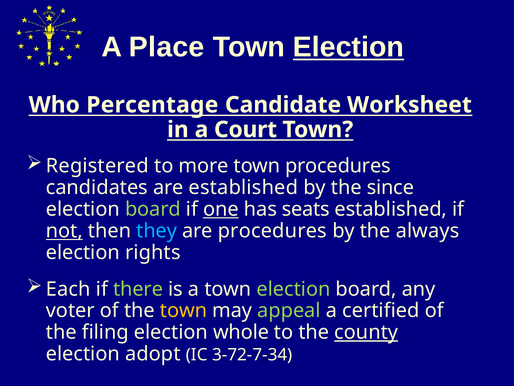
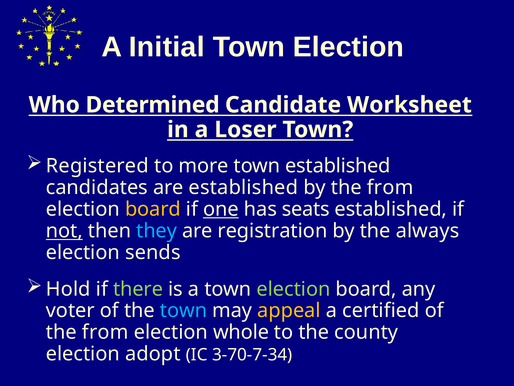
Place: Place -> Initial
Election at (348, 47) underline: present -> none
Percentage: Percentage -> Determined
Court: Court -> Loser
town procedures: procedures -> established
by the since: since -> from
board at (153, 209) colour: light green -> yellow
are procedures: procedures -> registration
rights: rights -> sends
Each: Each -> Hold
town at (184, 310) colour: yellow -> light blue
appeal colour: light green -> yellow
filing at (105, 332): filing -> from
county underline: present -> none
3-72-7-34: 3-72-7-34 -> 3-70-7-34
